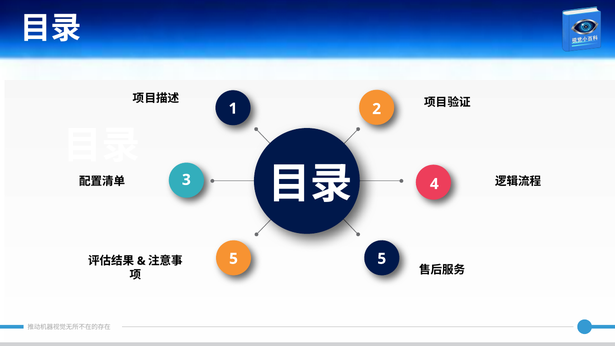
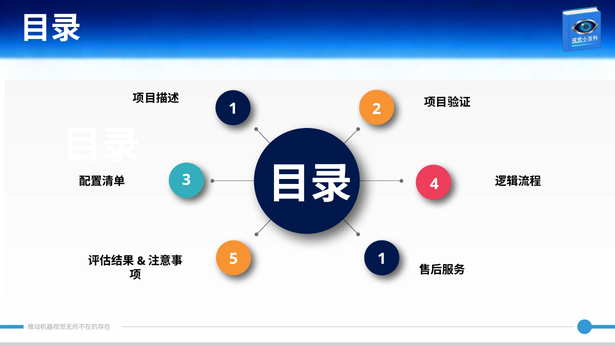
5 5: 5 -> 1
